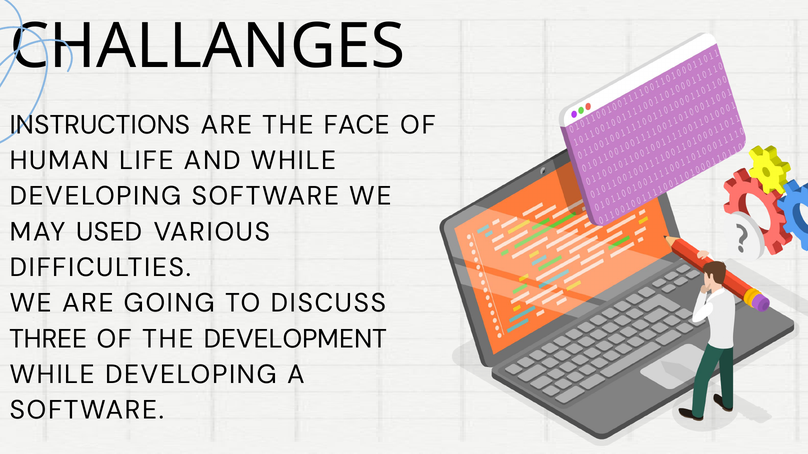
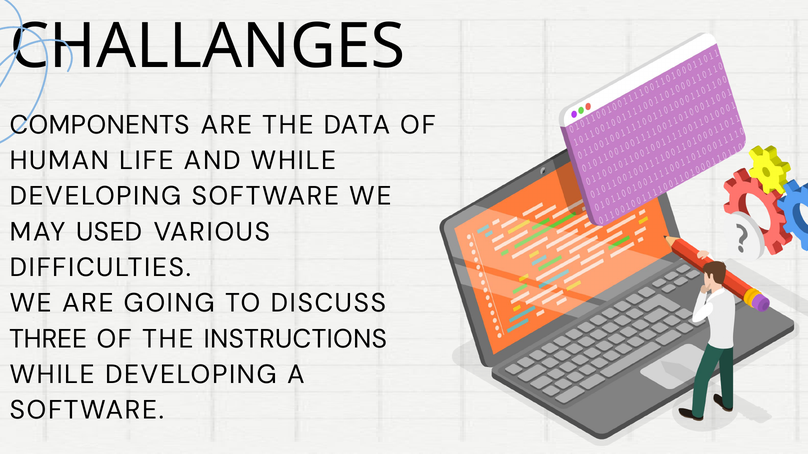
INSTRUCTIONS: INSTRUCTIONS -> COMPONENTS
FACE: FACE -> DATA
DEVELOPMENT: DEVELOPMENT -> INSTRUCTIONS
